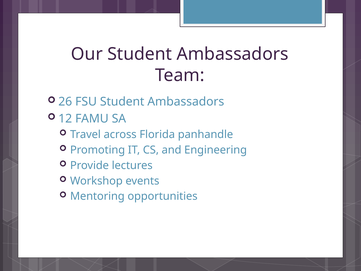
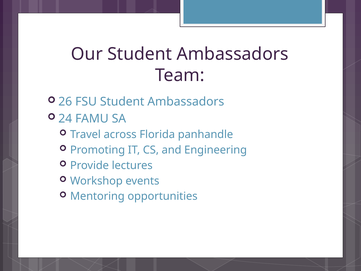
12: 12 -> 24
